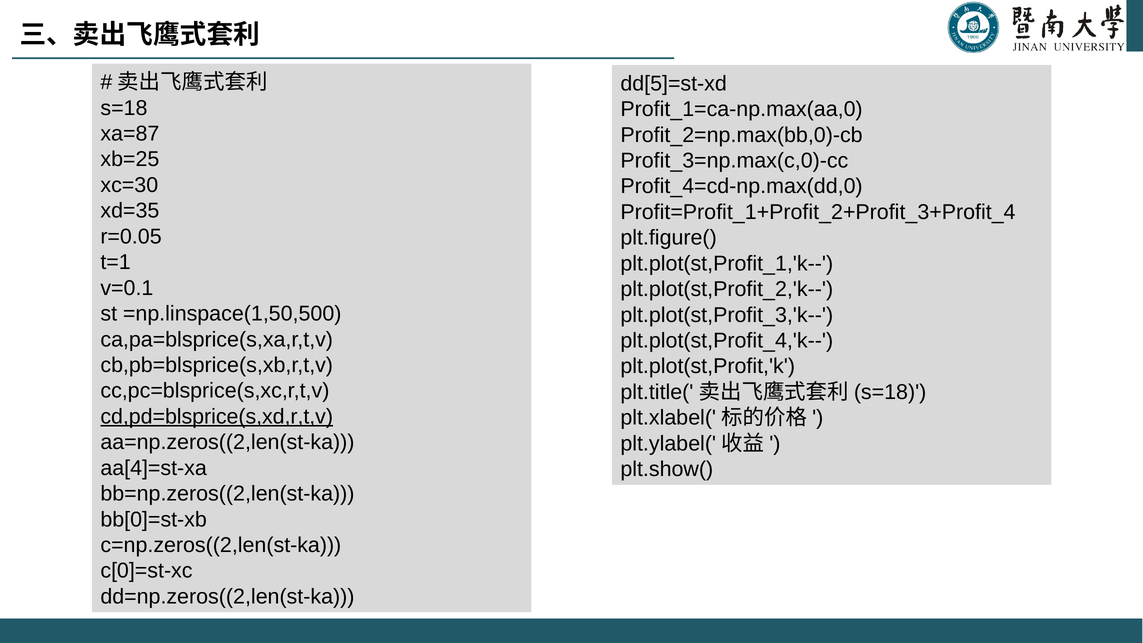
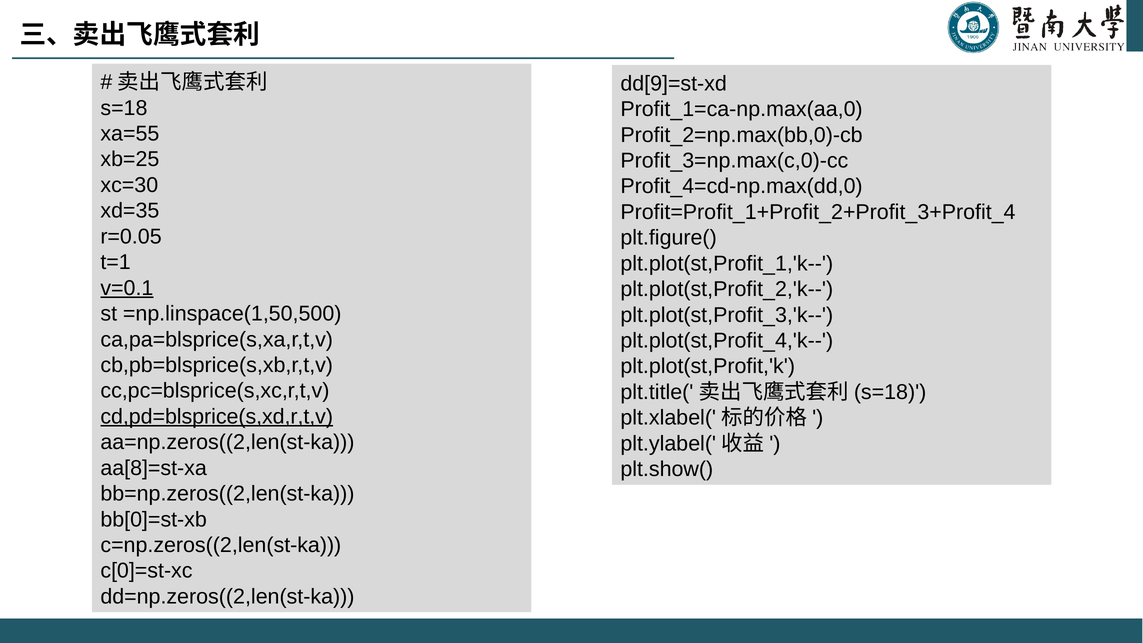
dd[5]=st-xd: dd[5]=st-xd -> dd[9]=st-xd
xa=87: xa=87 -> xa=55
v=0.1 underline: none -> present
aa[4]=st-xa: aa[4]=st-xa -> aa[8]=st-xa
